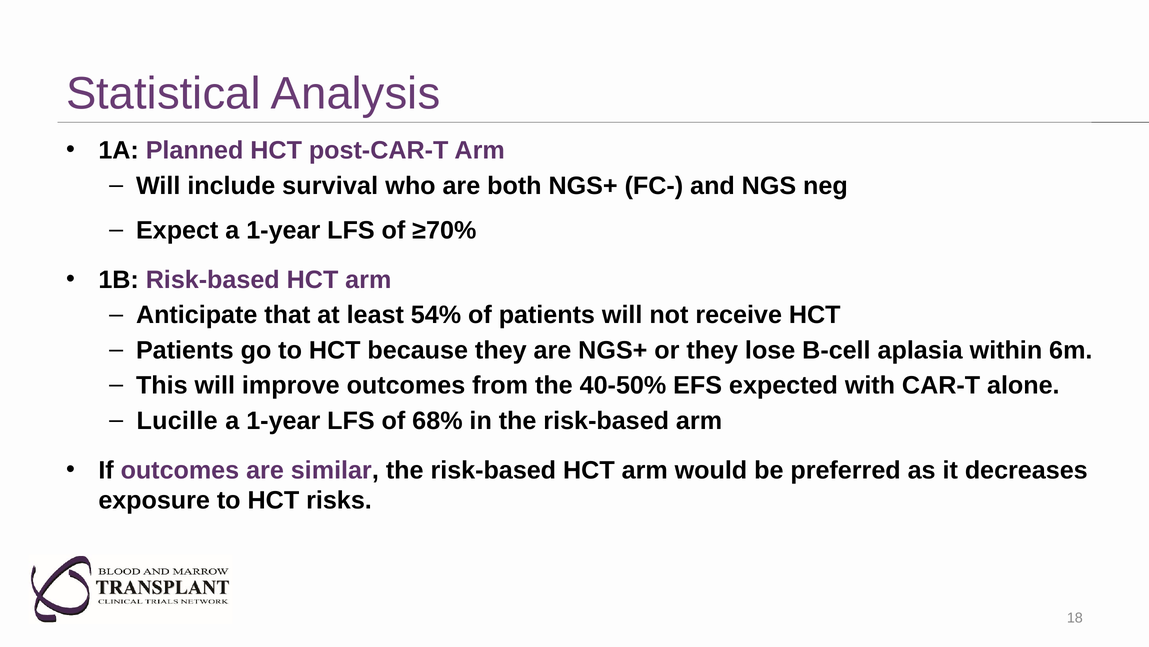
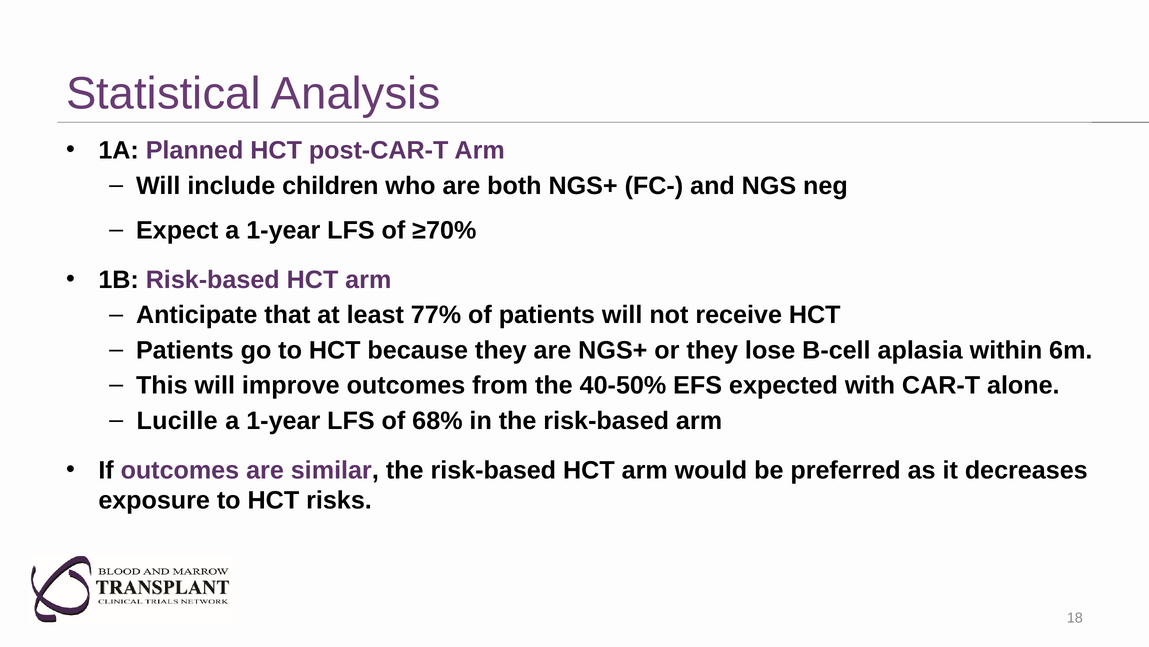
survival: survival -> children
54%: 54% -> 77%
